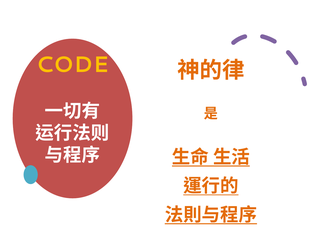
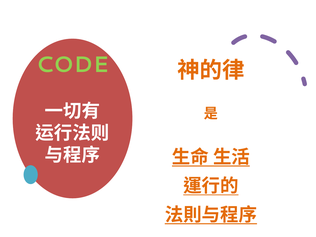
CODE colour: yellow -> light green
